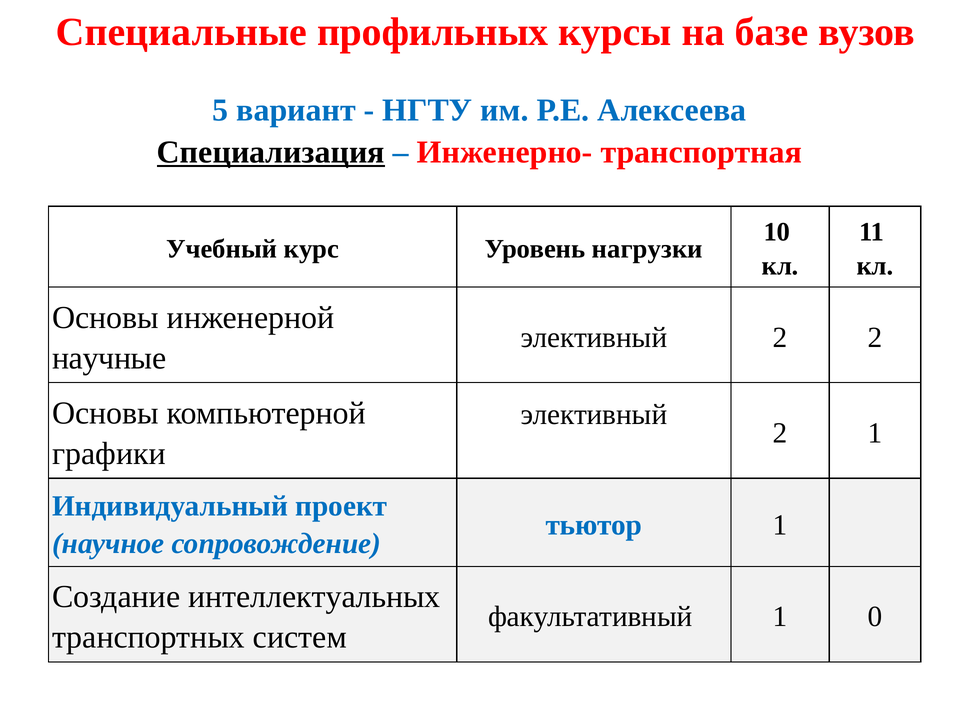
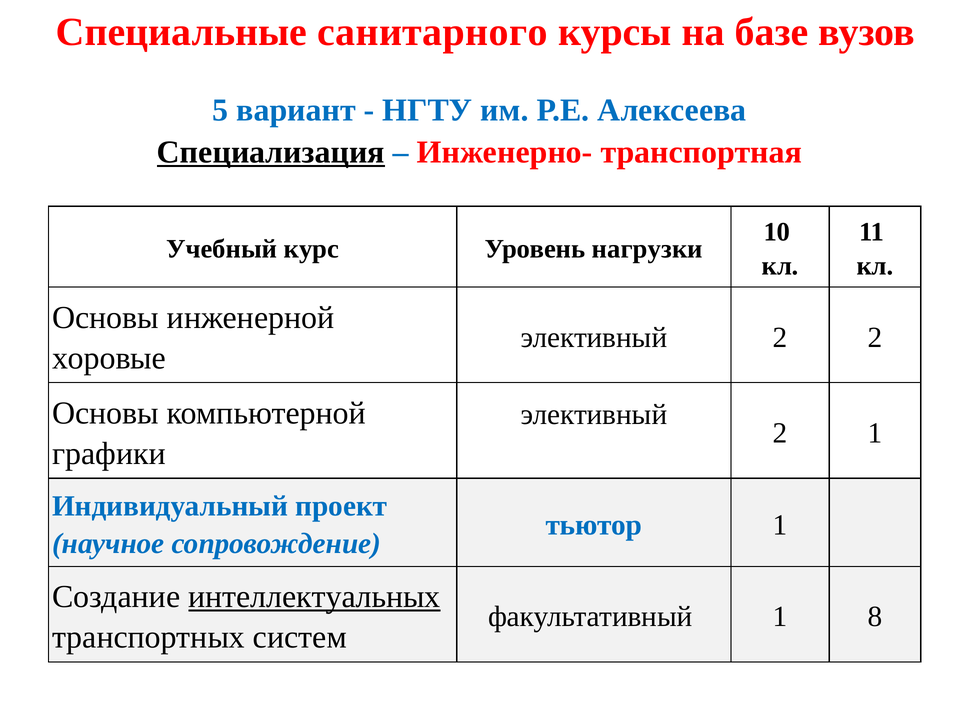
профильных: профильных -> санитарного
научные: научные -> хоровые
интеллектуальных underline: none -> present
0: 0 -> 8
